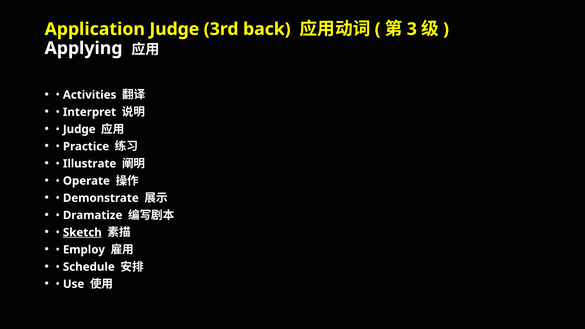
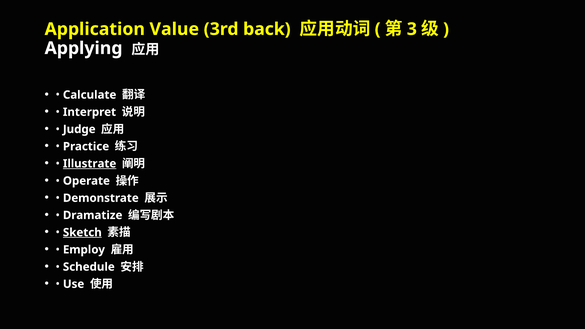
Application Judge: Judge -> Value
Activities: Activities -> Calculate
Illustrate underline: none -> present
